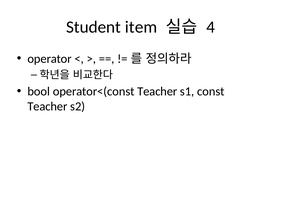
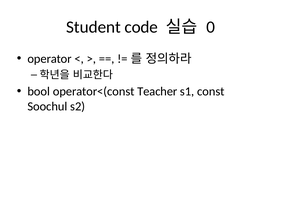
item: item -> code
4: 4 -> 0
Teacher at (47, 107): Teacher -> Soochul
